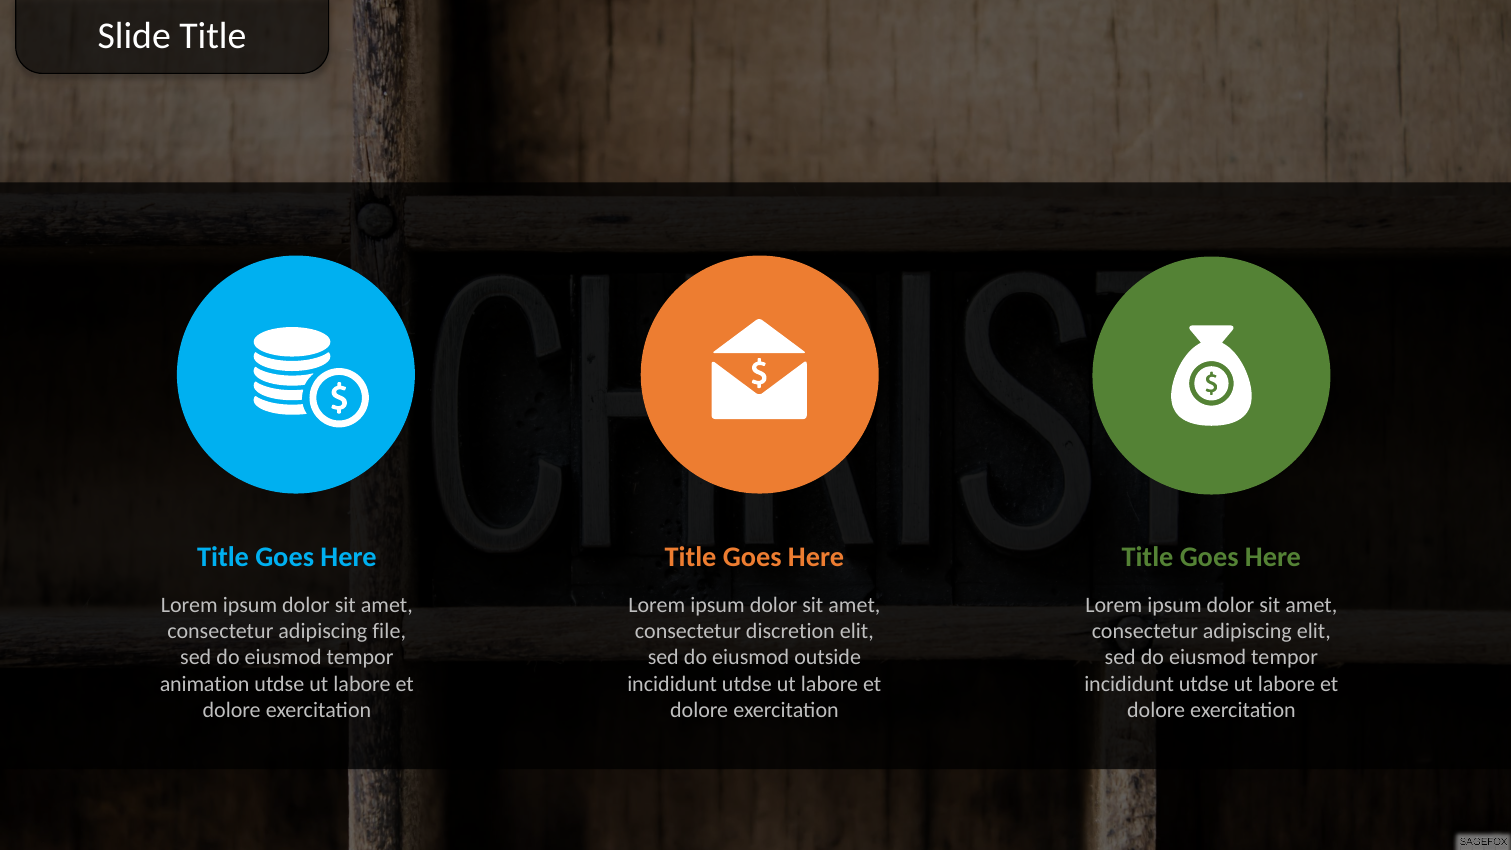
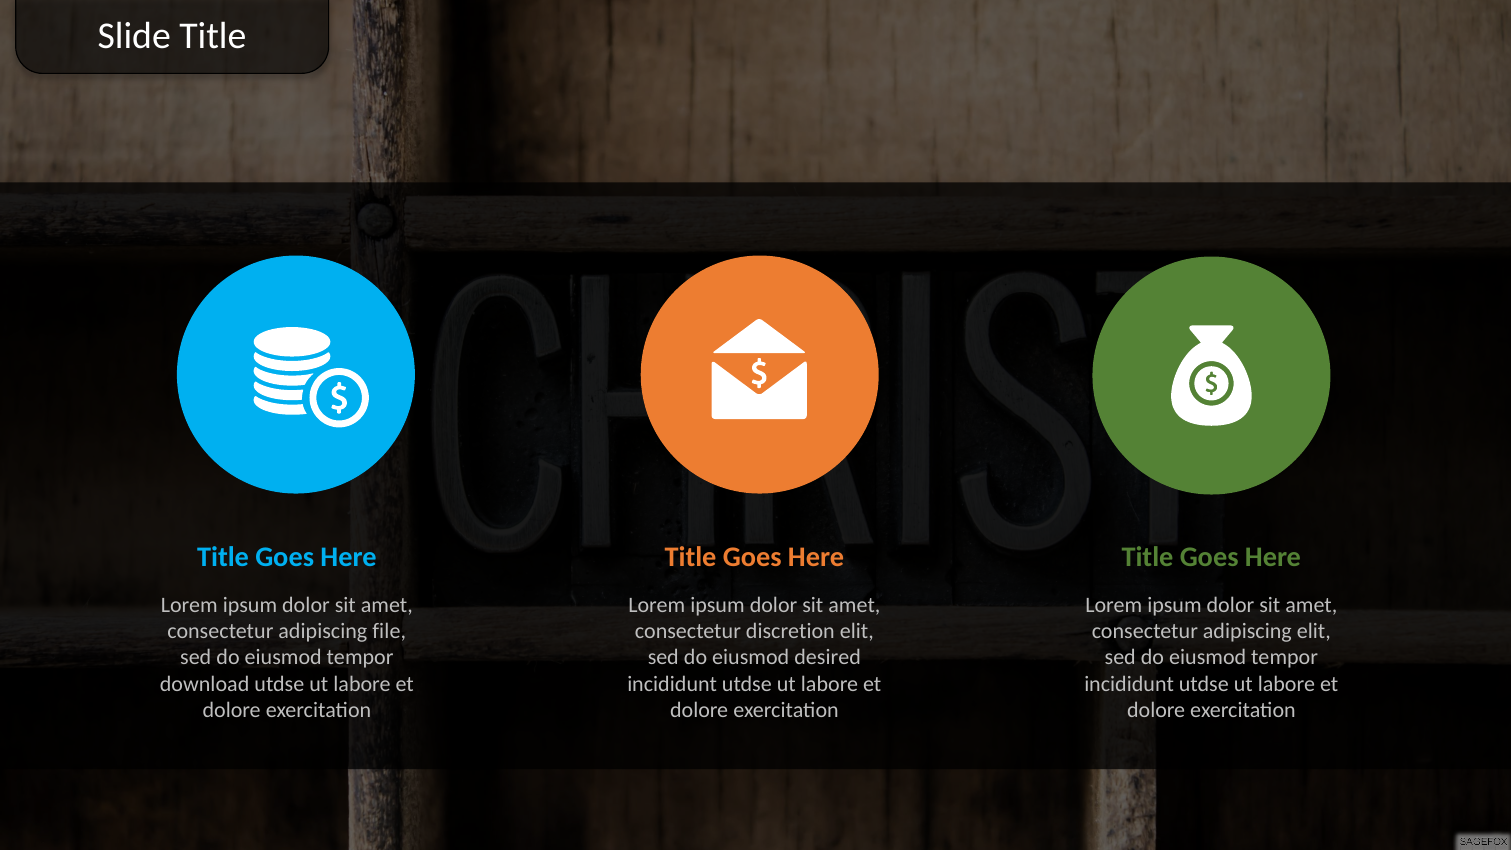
outside: outside -> desired
animation: animation -> download
